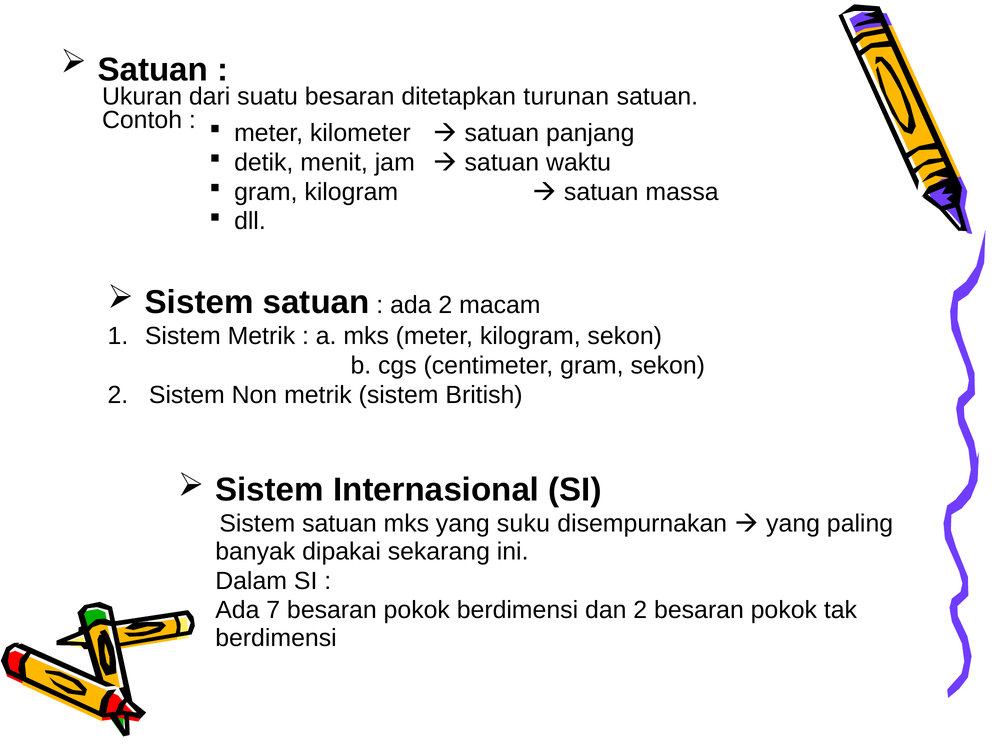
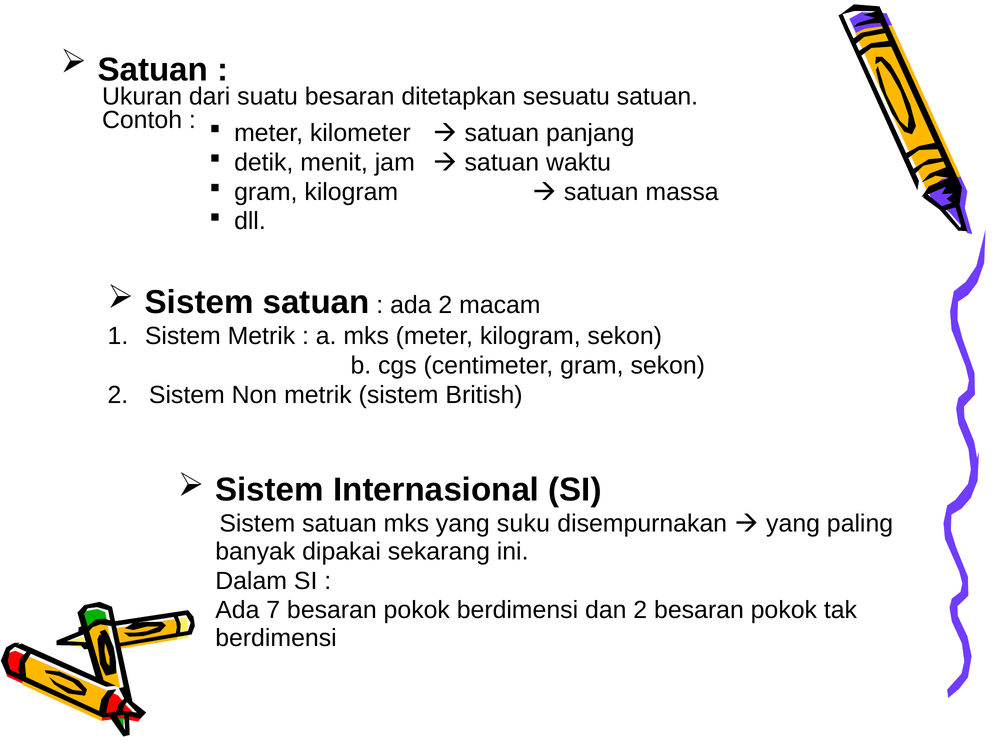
turunan: turunan -> sesuatu
